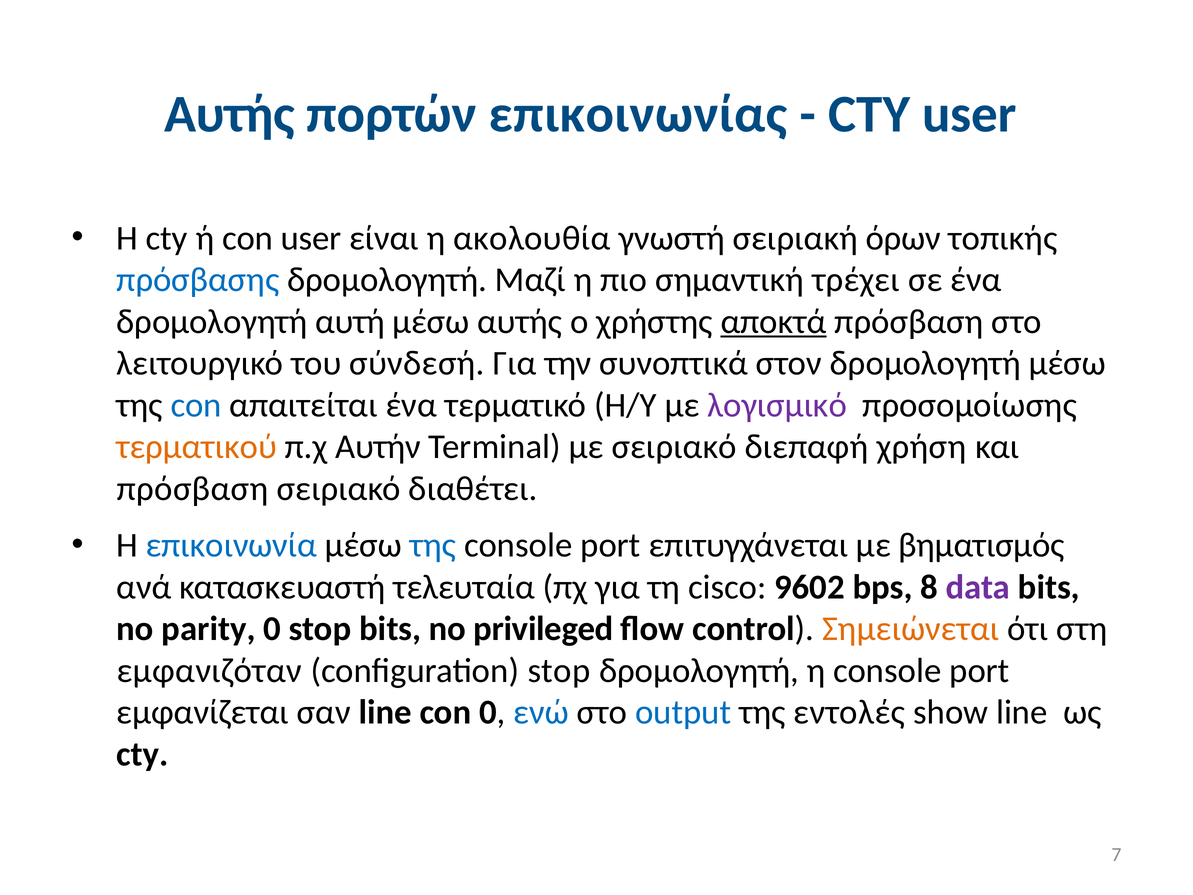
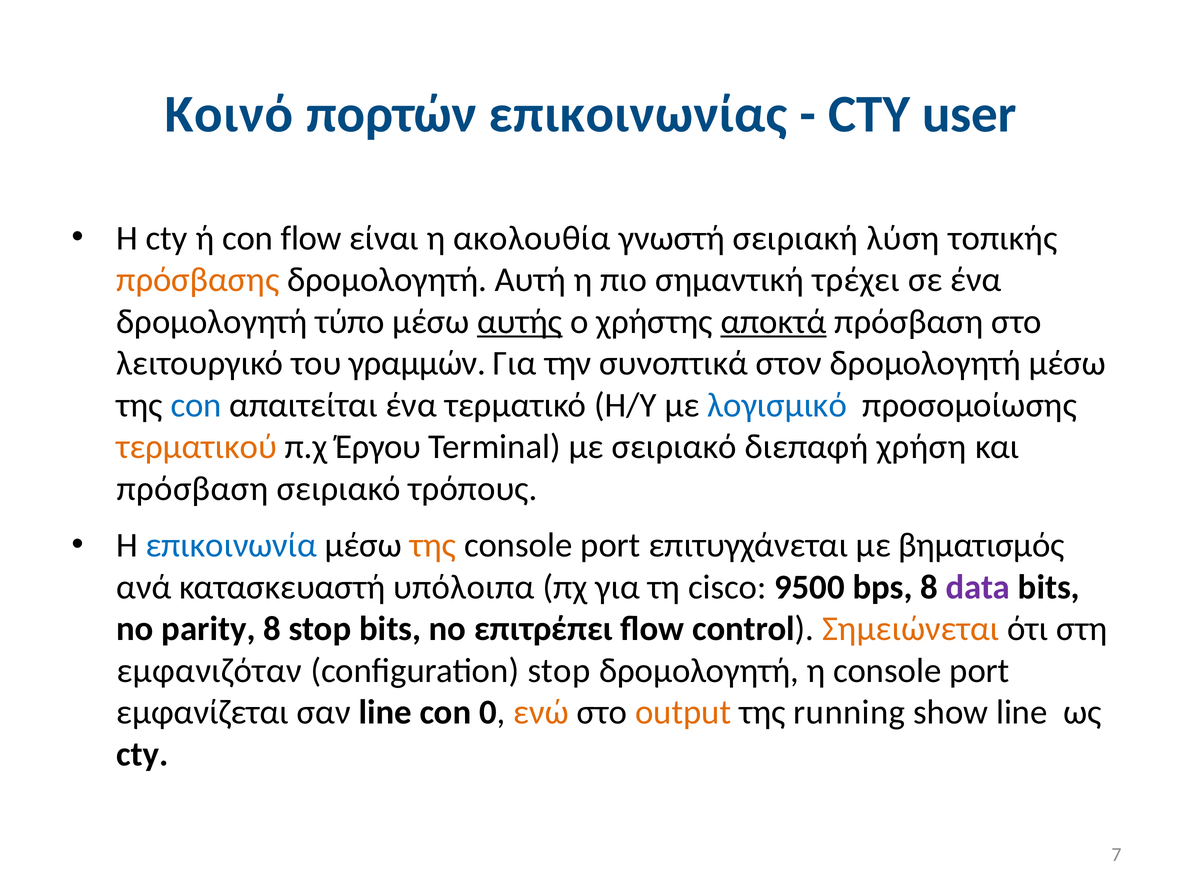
Αυτής at (230, 114): Αυτής -> Κοινό
con user: user -> flow
όρων: όρων -> λύση
πρόσβασης colour: blue -> orange
Μαζί: Μαζί -> Αυτή
αυτή: αυτή -> τύπο
αυτής at (520, 322) underline: none -> present
σύνδεσή: σύνδεσή -> γραμμών
λογισμικό colour: purple -> blue
Αυτήν: Αυτήν -> Έργου
διαθέτει: διαθέτει -> τρόπους
της at (433, 545) colour: blue -> orange
τελευταία: τελευταία -> υπόλοιπα
9602: 9602 -> 9500
parity 0: 0 -> 8
privileged: privileged -> επιτρέπει
ενώ colour: blue -> orange
output colour: blue -> orange
εντολές: εντολές -> running
